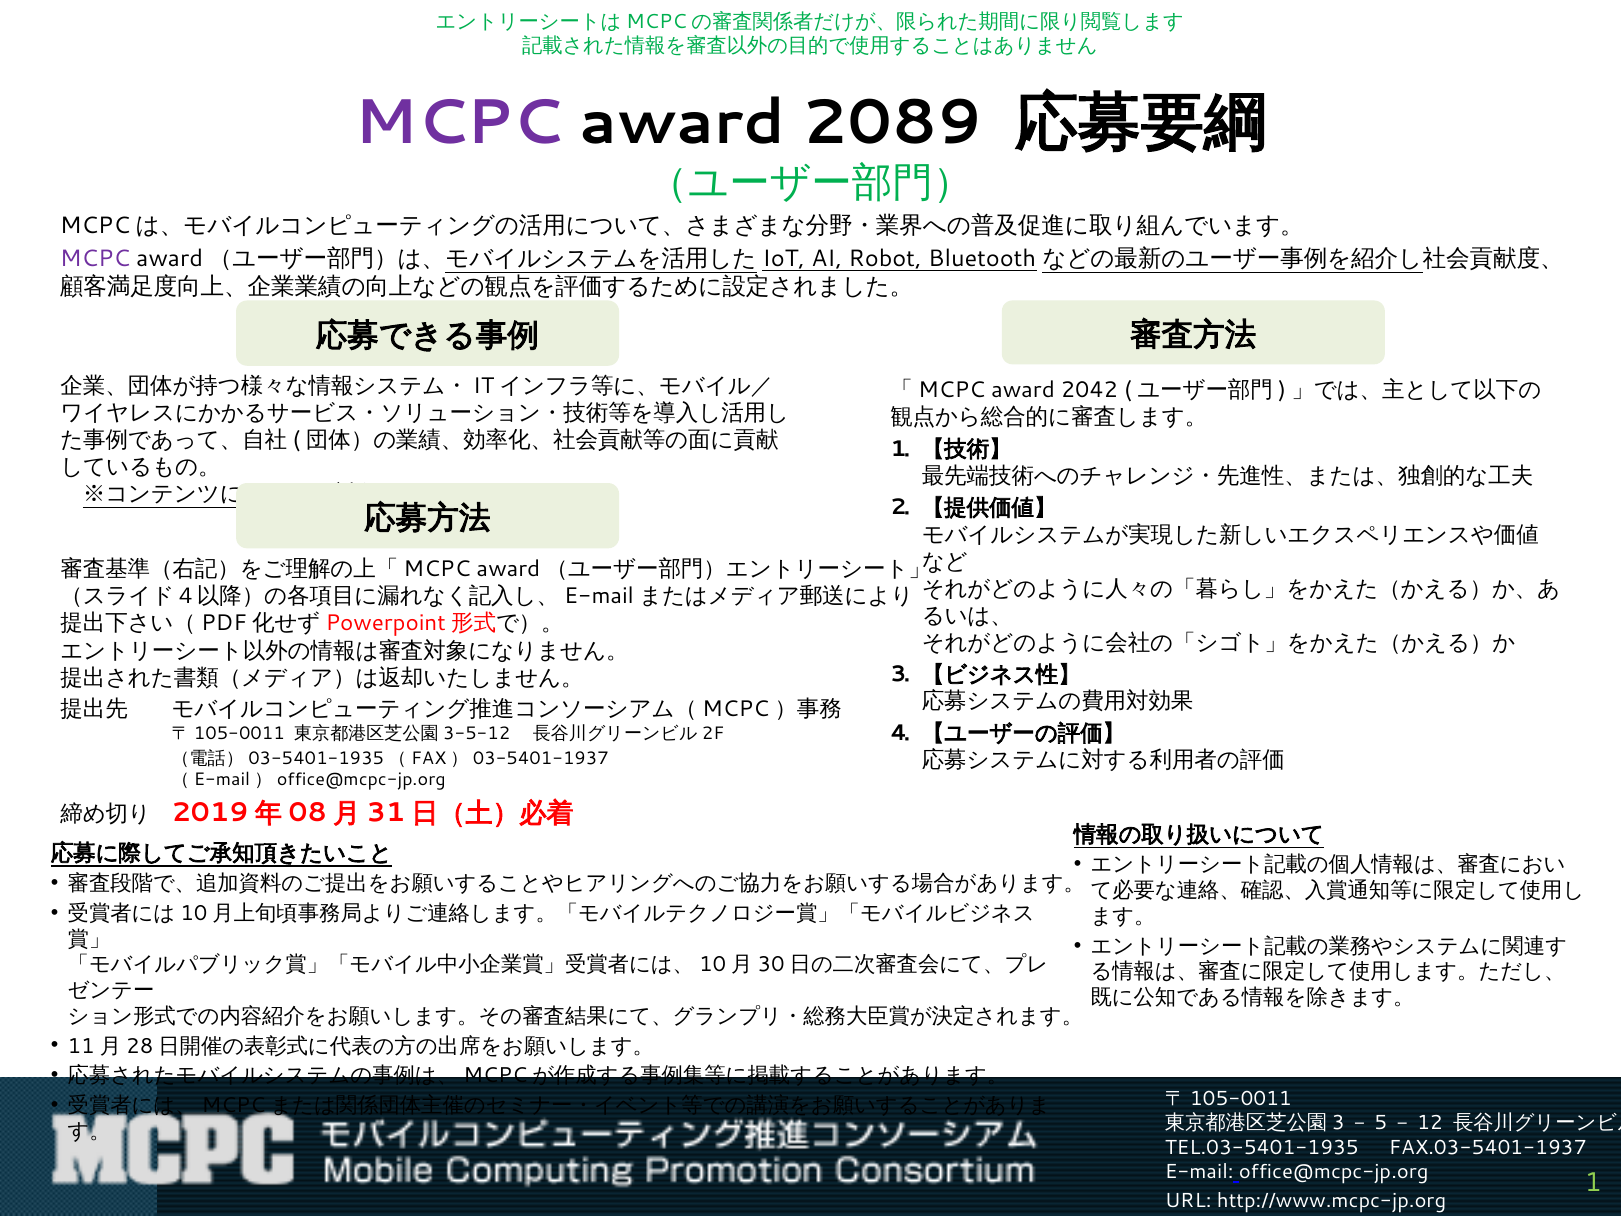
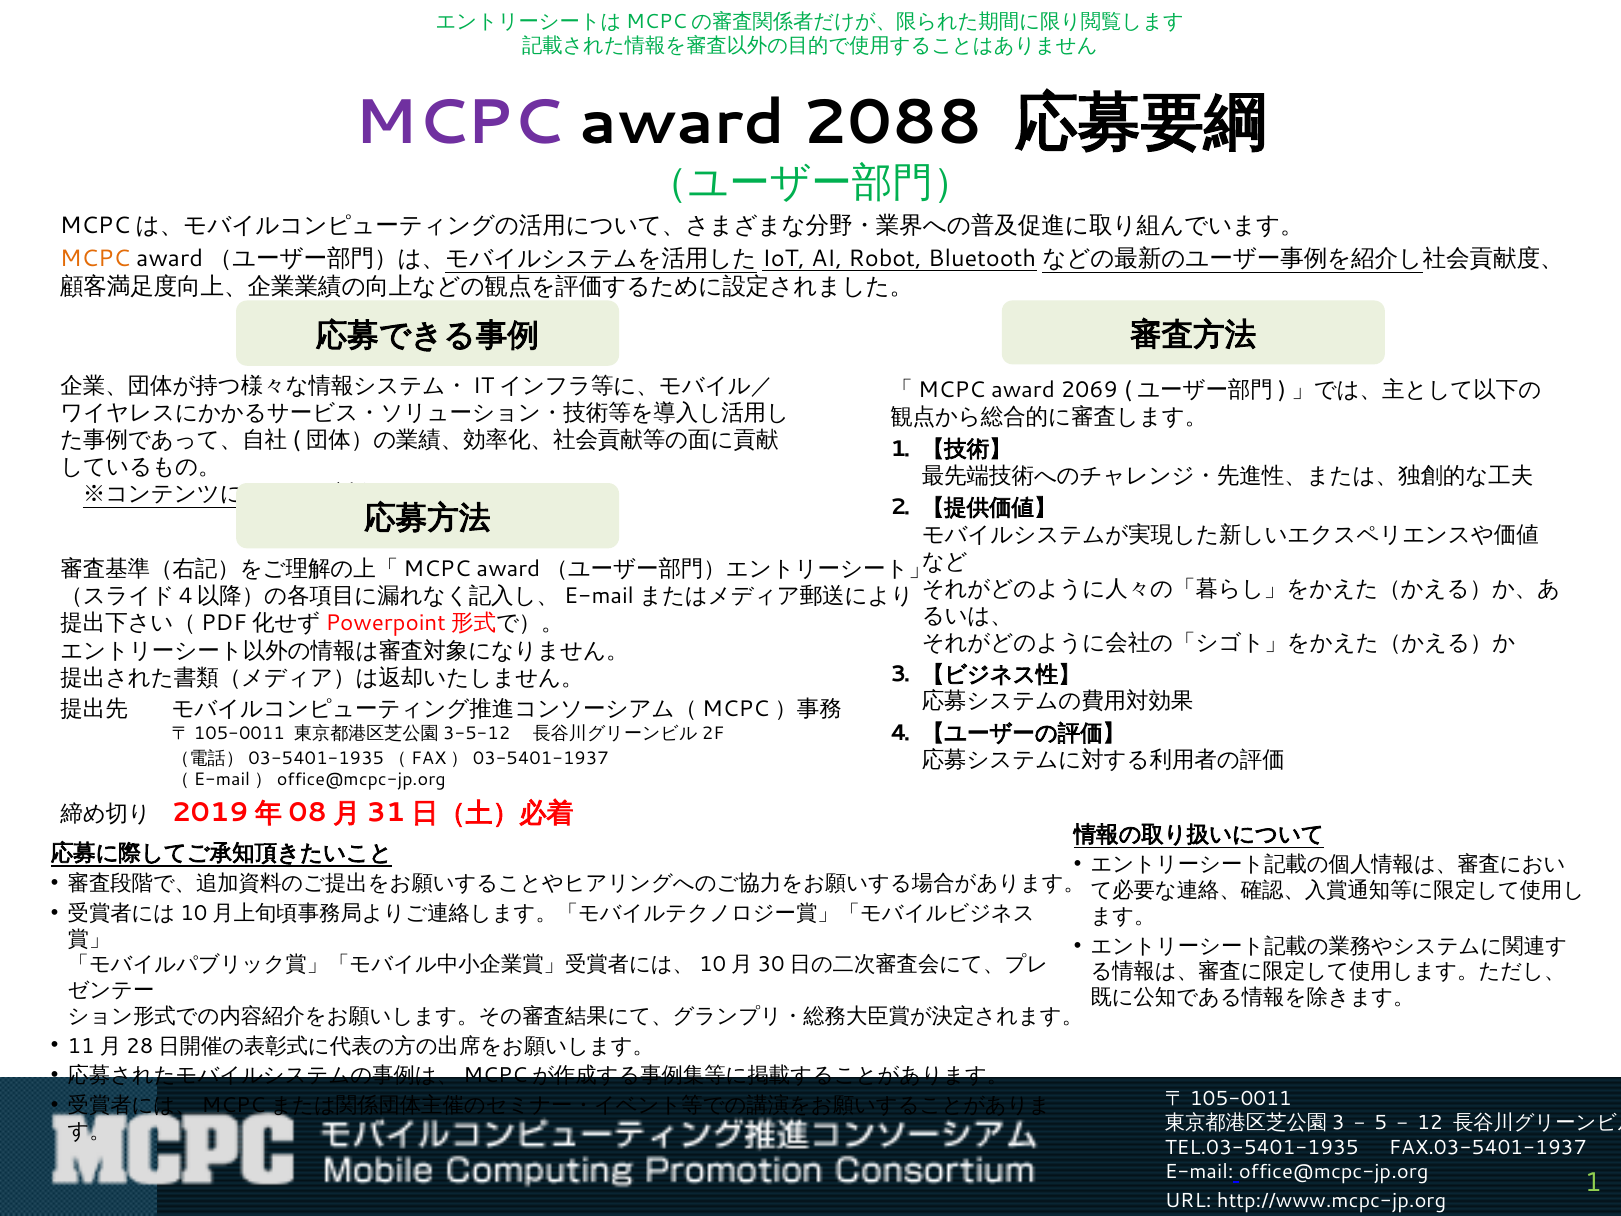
2089: 2089 -> 2088
MCPC at (95, 258) colour: purple -> orange
2042: 2042 -> 2069
